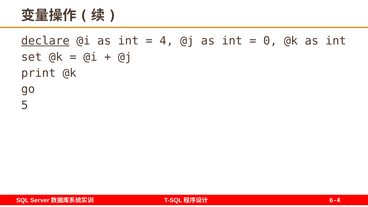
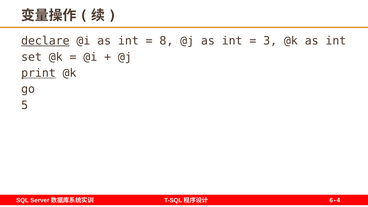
4 at (166, 41): 4 -> 8
0: 0 -> 3
print underline: none -> present
